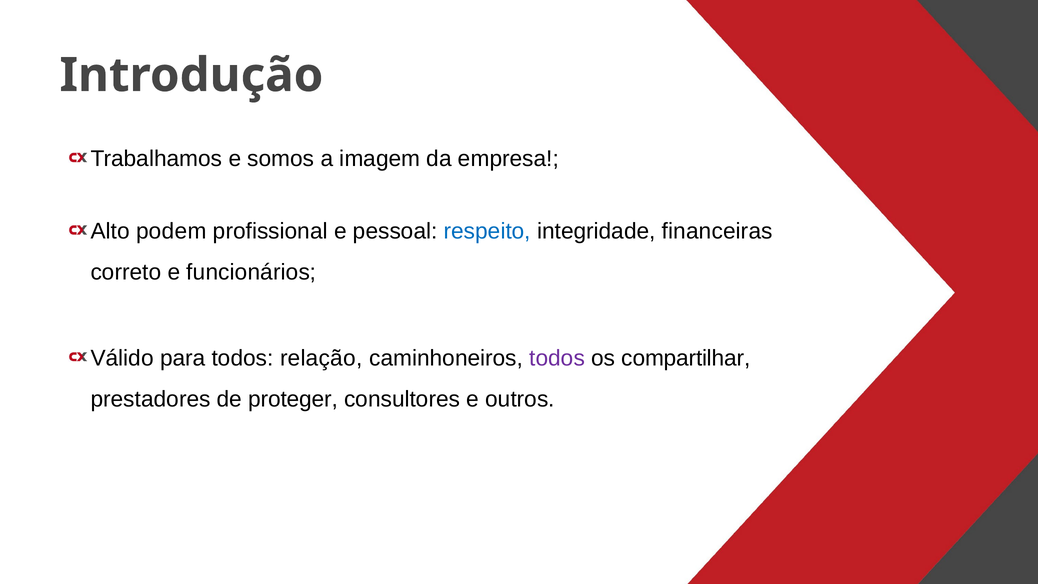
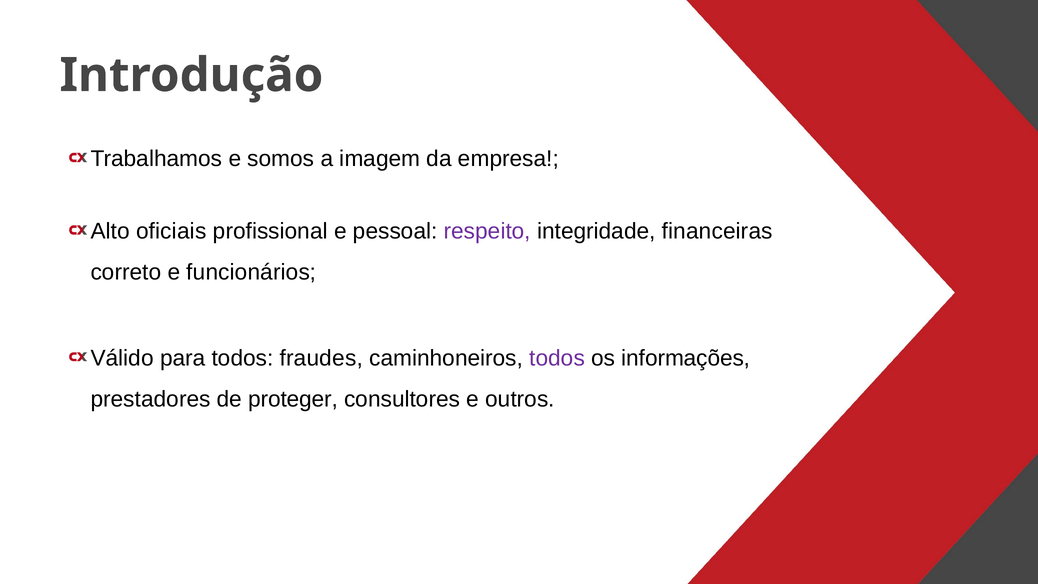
podem: podem -> oficiais
respeito colour: blue -> purple
relação: relação -> fraudes
compartilhar: compartilhar -> informações
